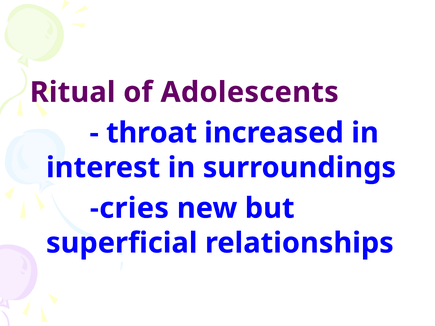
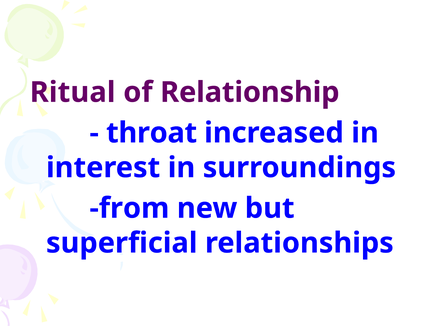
Adolescents: Adolescents -> Relationship
cries: cries -> from
